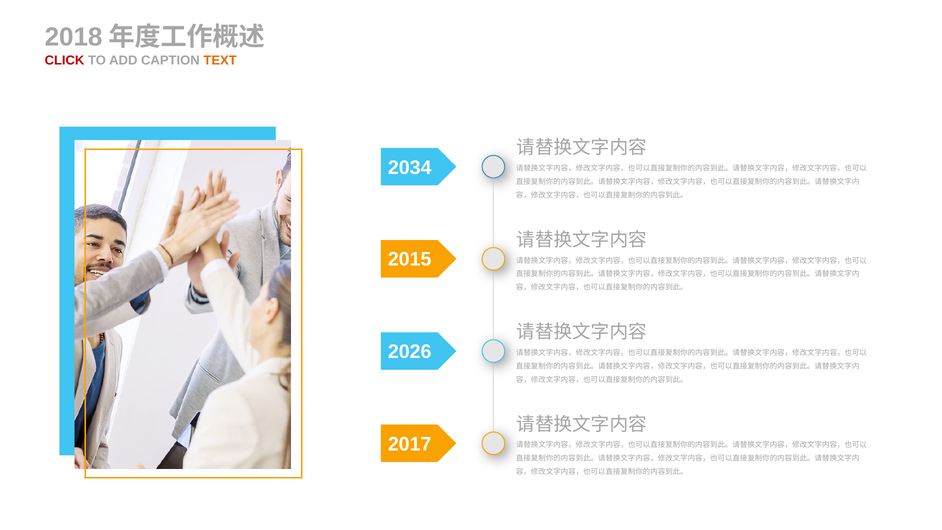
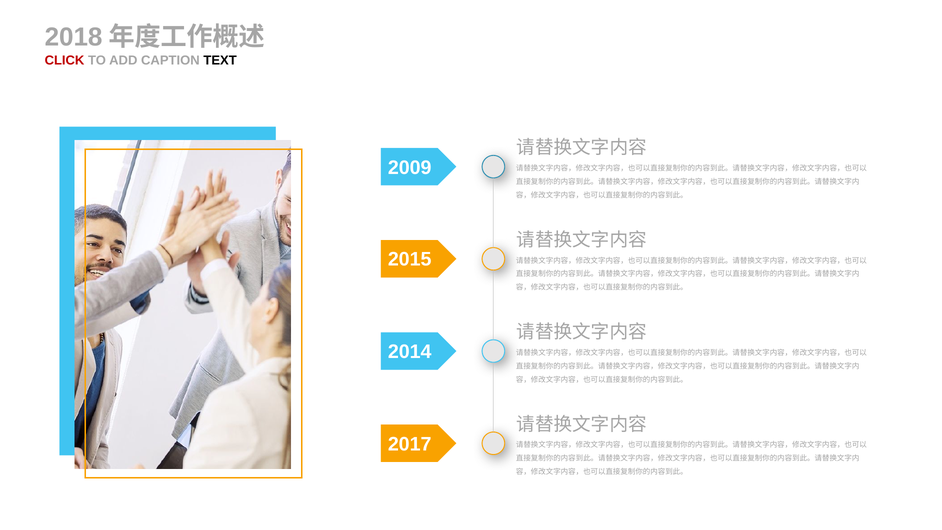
TEXT colour: orange -> black
2034: 2034 -> 2009
2026: 2026 -> 2014
